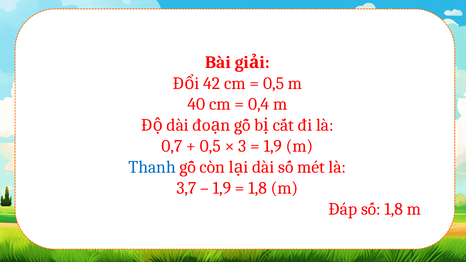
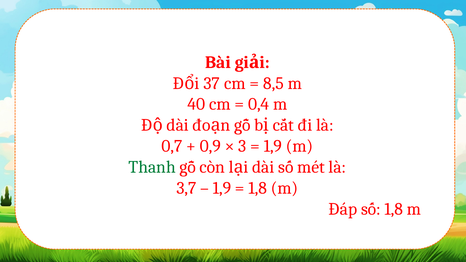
42: 42 -> 37
0,5 at (274, 83): 0,5 -> 8,5
0,5 at (210, 146): 0,5 -> 0,9
Thanh colour: blue -> green
